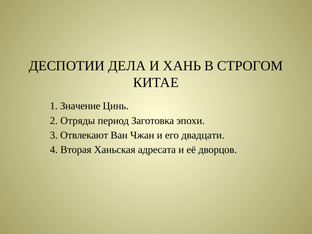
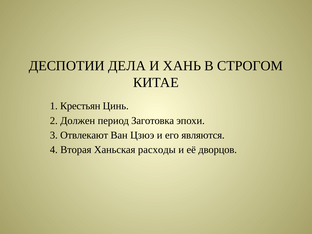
Значение: Значение -> Крестьян
Отряды: Отряды -> Должен
Чжан: Чжан -> Цзюэ
двадцати: двадцати -> являются
адресата: адресата -> расходы
